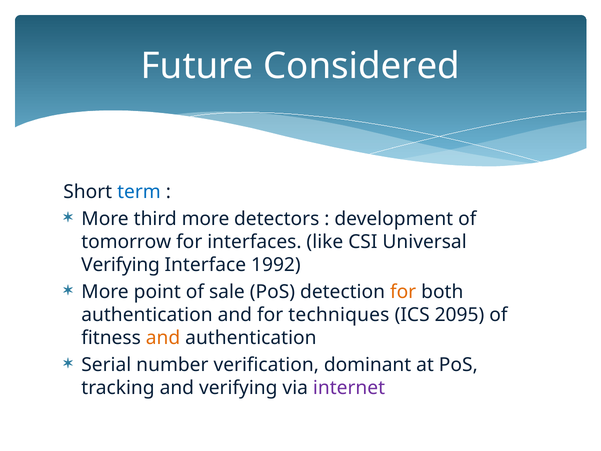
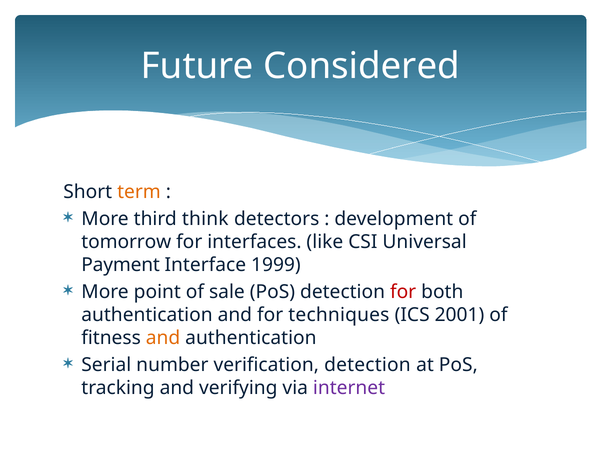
term colour: blue -> orange
third more: more -> think
Verifying at (121, 265): Verifying -> Payment
1992: 1992 -> 1999
for at (403, 292) colour: orange -> red
2095: 2095 -> 2001
verification dominant: dominant -> detection
